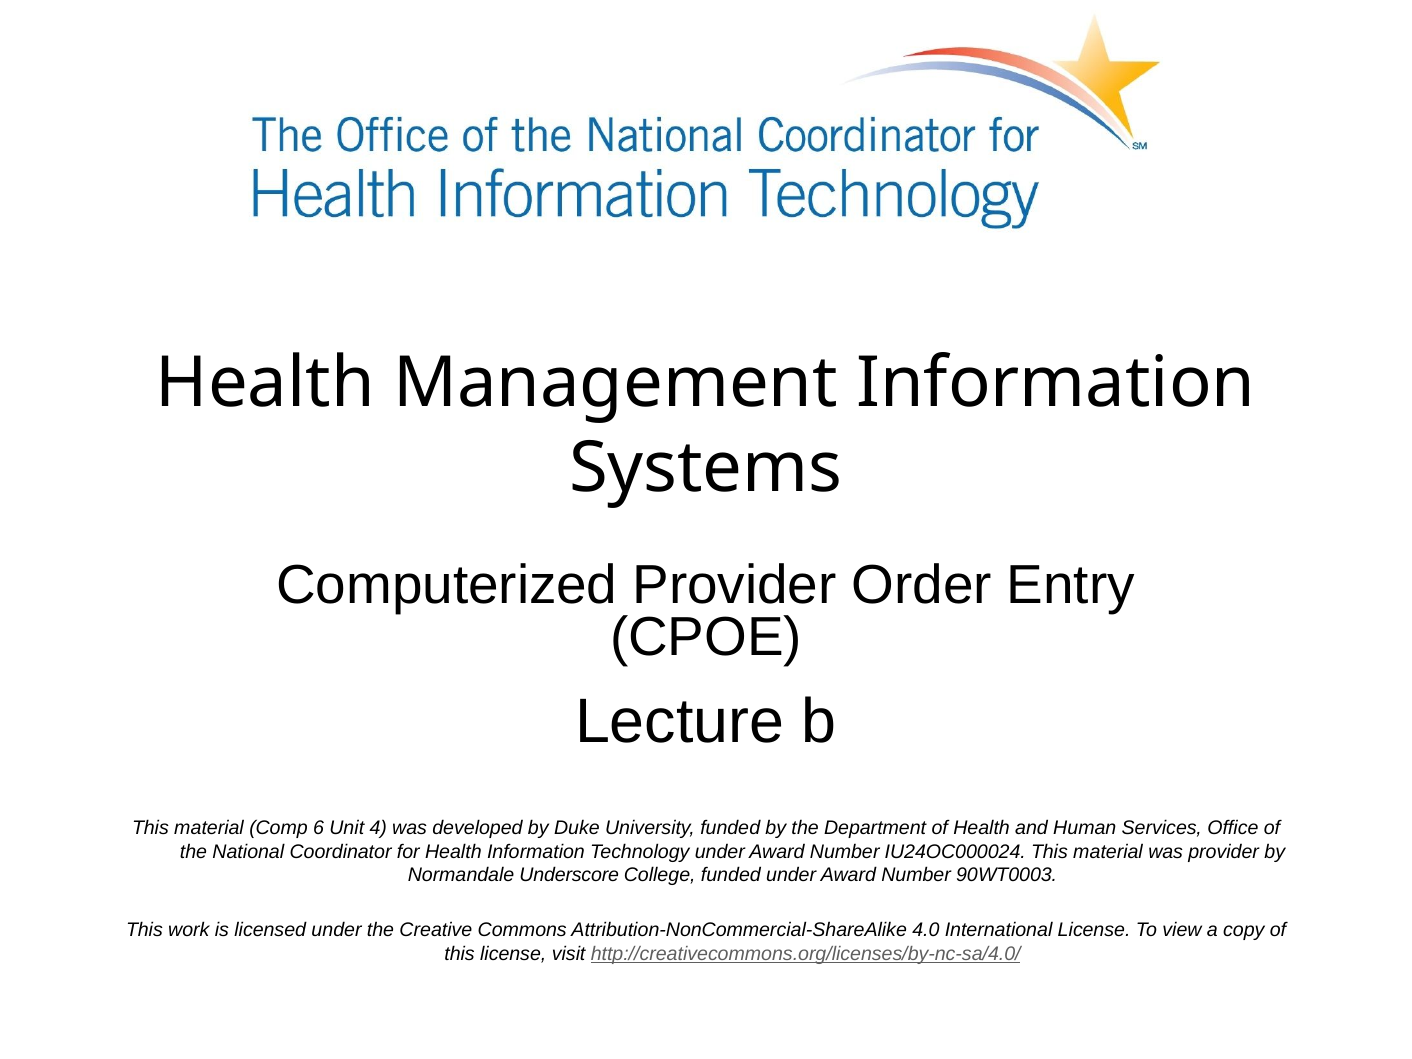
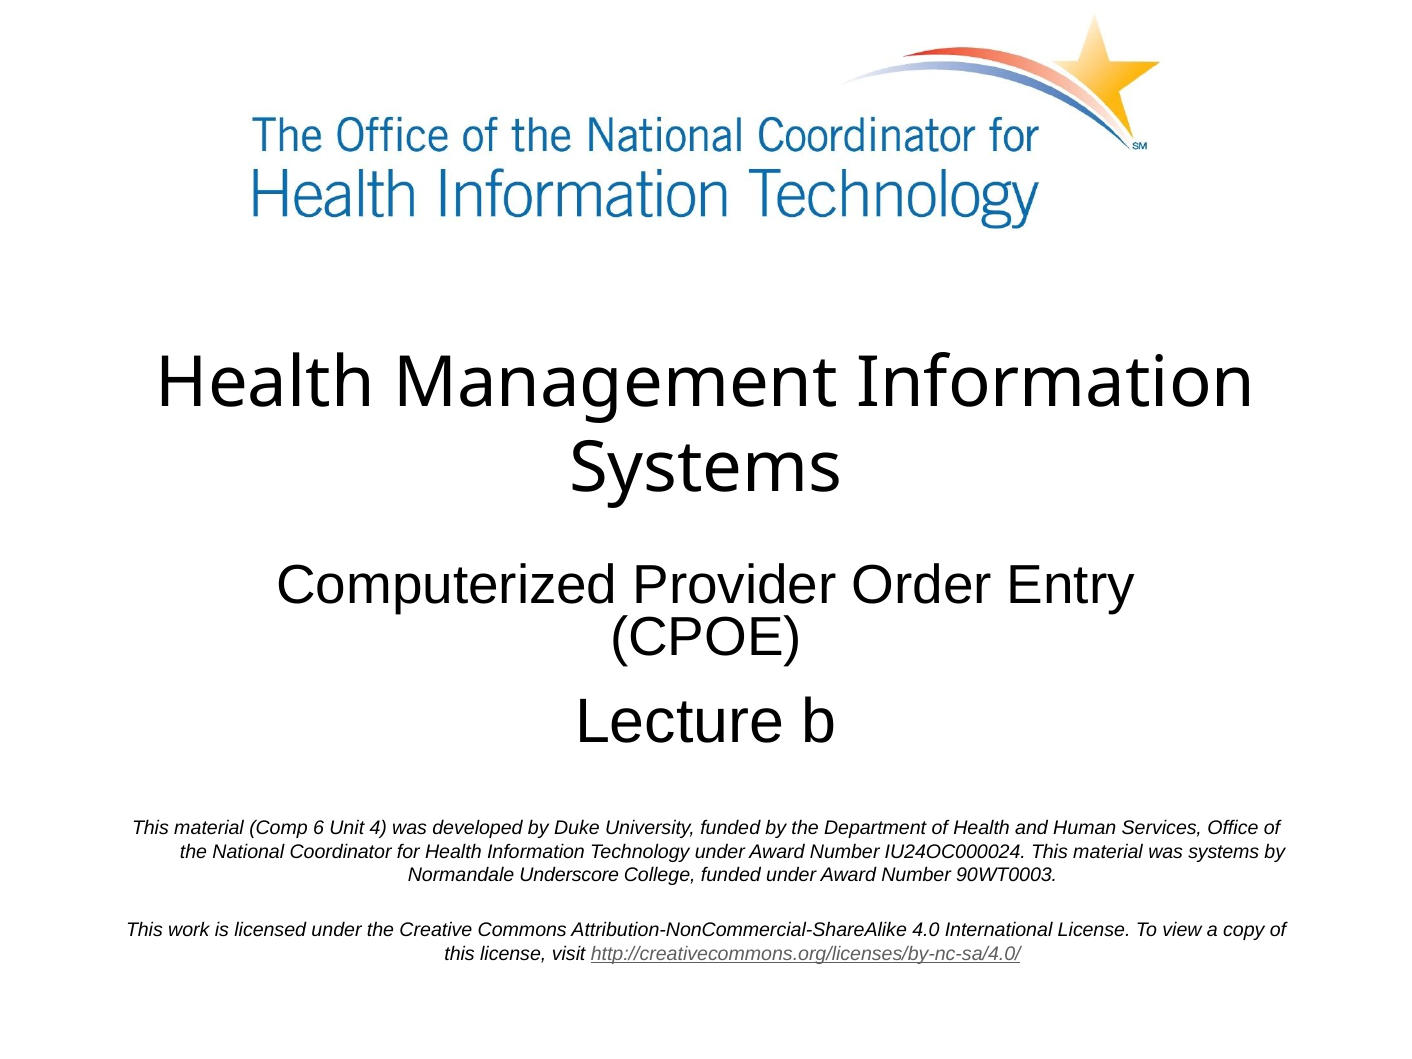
was provider: provider -> systems
